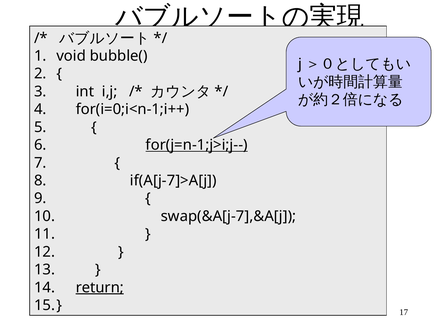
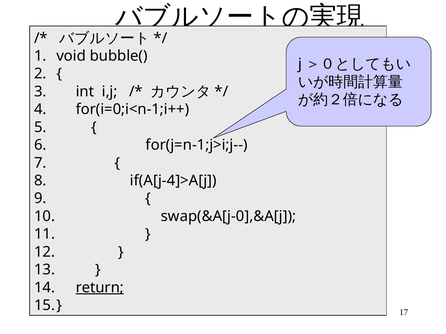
for(j=n-1;j>i;j-- underline: present -> none
if(A[j-7]>A[j: if(A[j-7]>A[j -> if(A[j-4]>A[j
swap(&A[j-7],&A[j: swap(&A[j-7],&A[j -> swap(&A[j-0],&A[j
